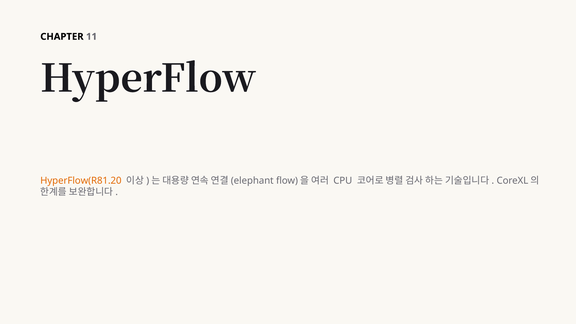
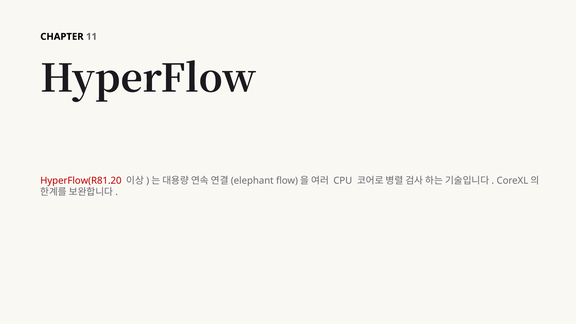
HyperFlow(R81.20 colour: orange -> red
